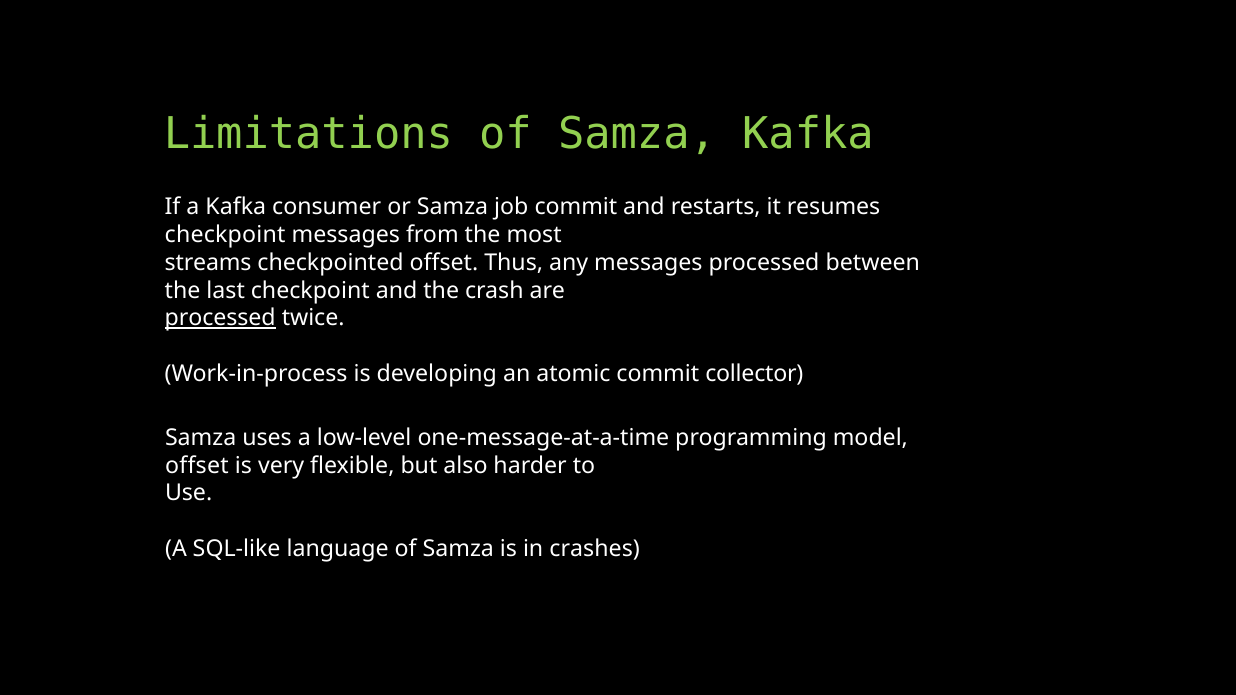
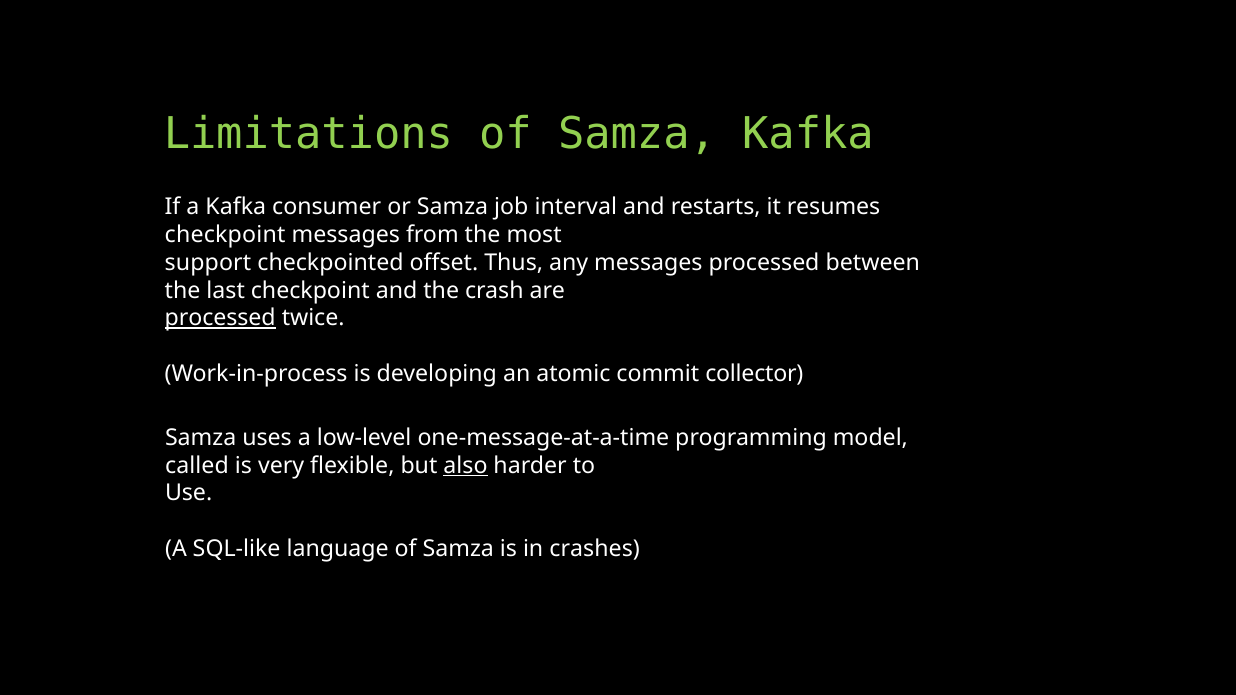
job commit: commit -> interval
streams: streams -> support
offset at (197, 466): offset -> called
also underline: none -> present
